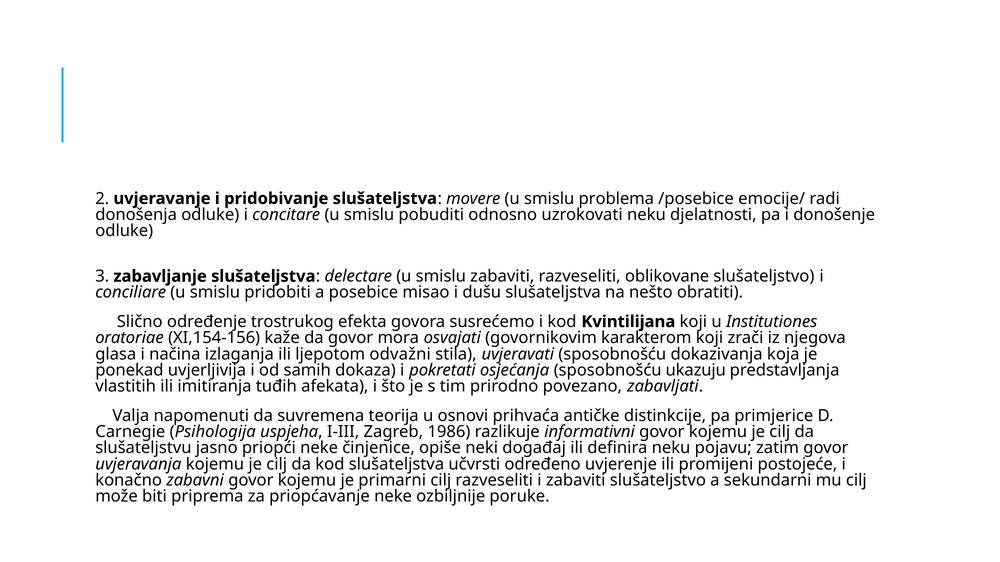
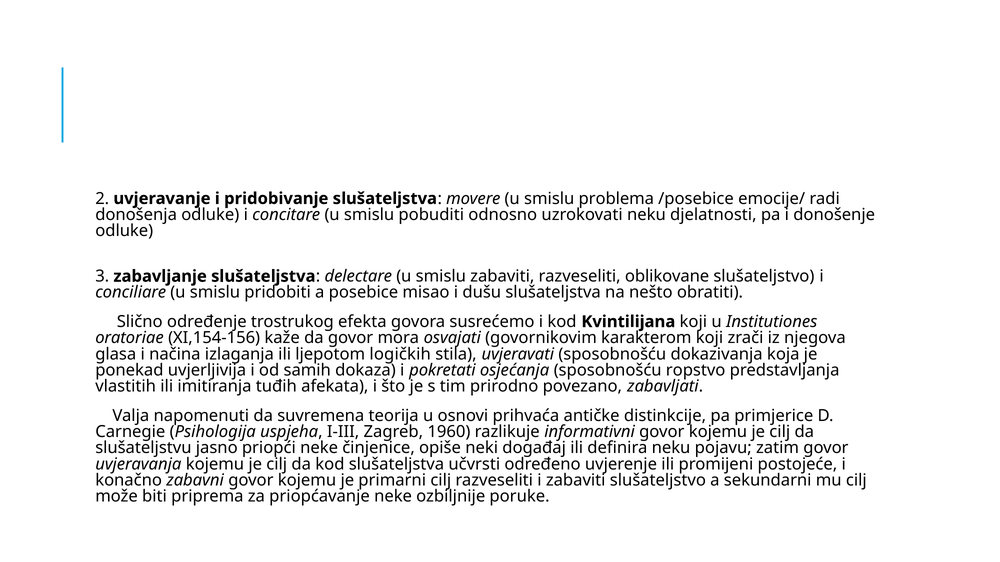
odvažni: odvažni -> logičkih
ukazuju: ukazuju -> ropstvo
1986: 1986 -> 1960
